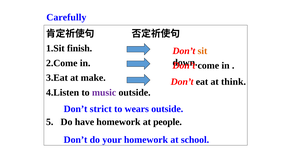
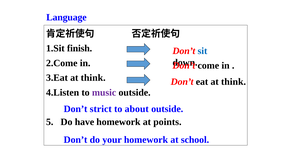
Carefully: Carefully -> Language
sit colour: orange -> blue
make at (93, 78): make -> think
wears: wears -> about
people: people -> points
